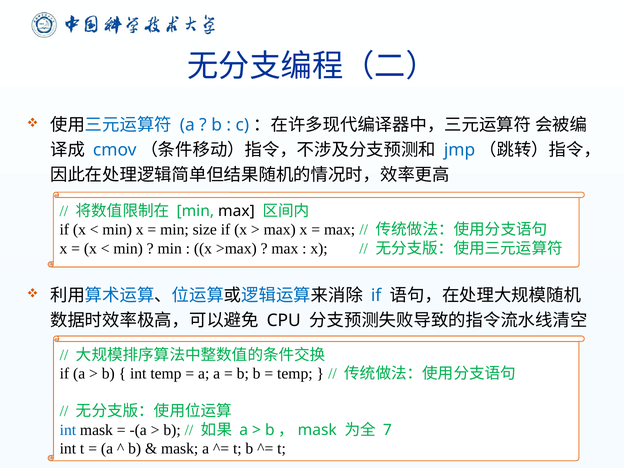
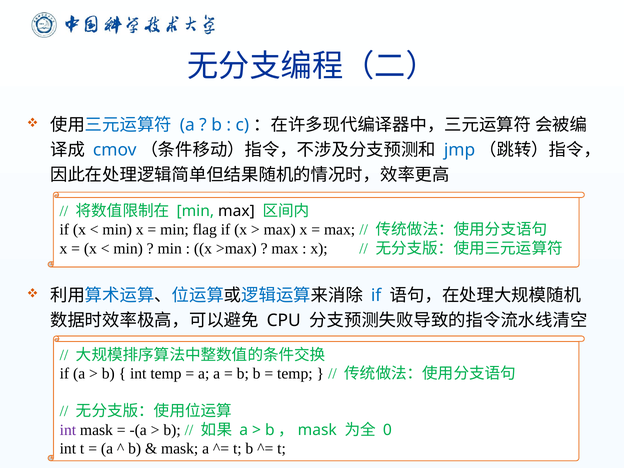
size: size -> flag
int at (68, 430) colour: blue -> purple
7: 7 -> 0
